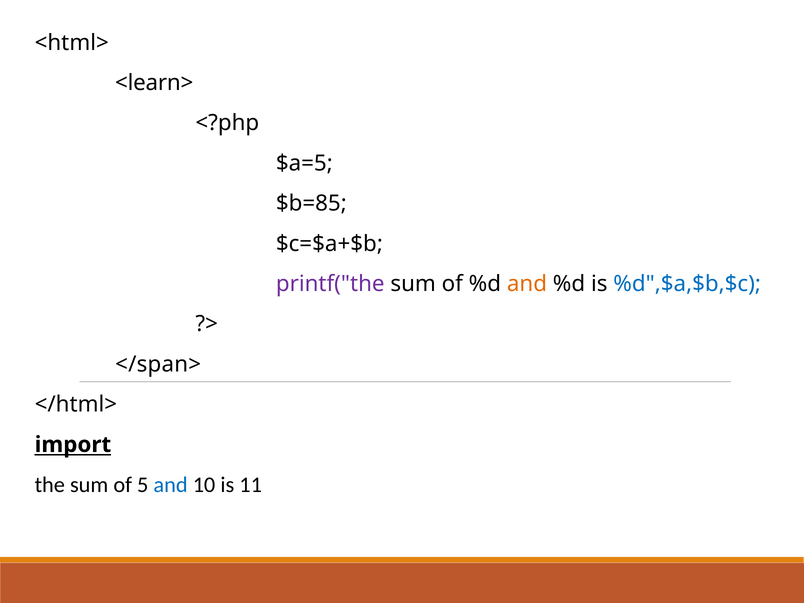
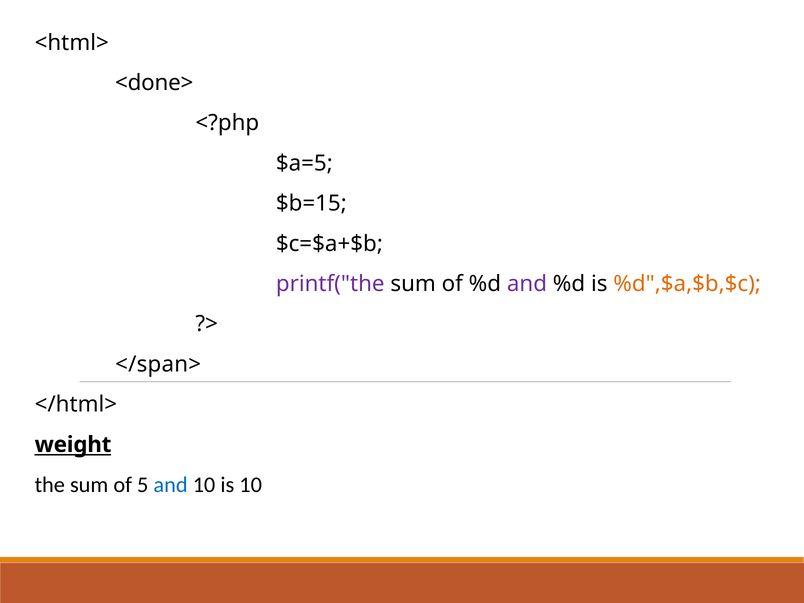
<learn>: <learn> -> <done>
$b=85: $b=85 -> $b=15
and at (527, 284) colour: orange -> purple
%d",$a,$b,$c colour: blue -> orange
import: import -> weight
is 11: 11 -> 10
